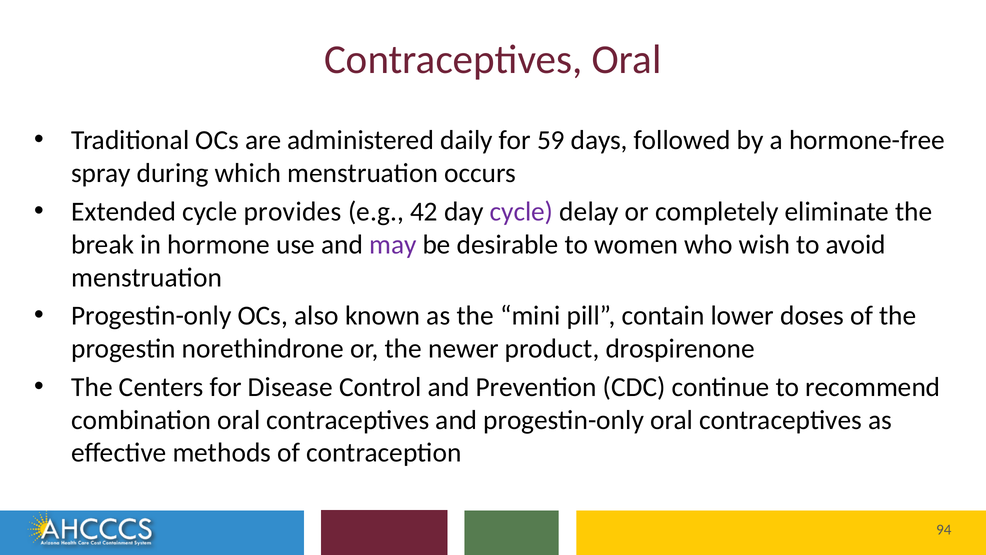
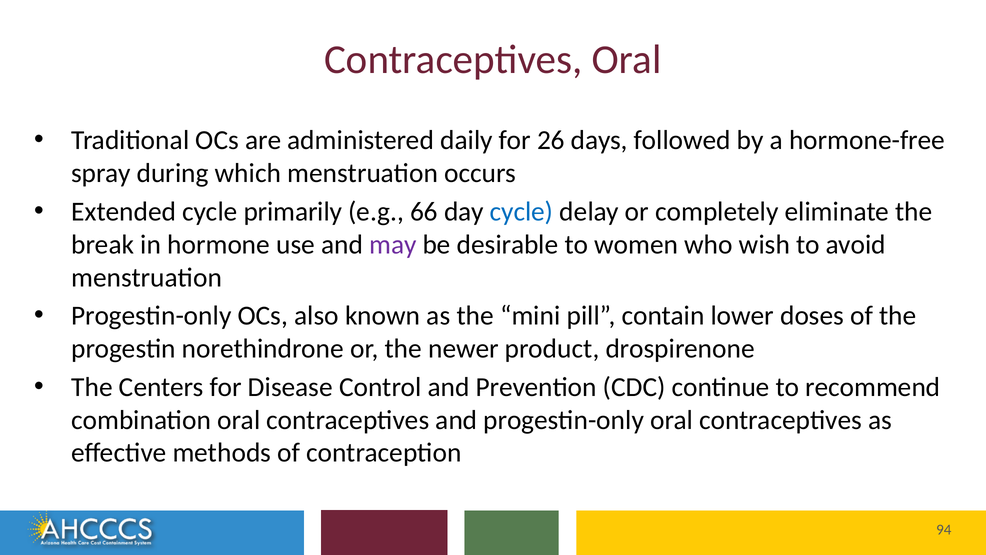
59: 59 -> 26
provides: provides -> primarily
42: 42 -> 66
cycle at (521, 212) colour: purple -> blue
